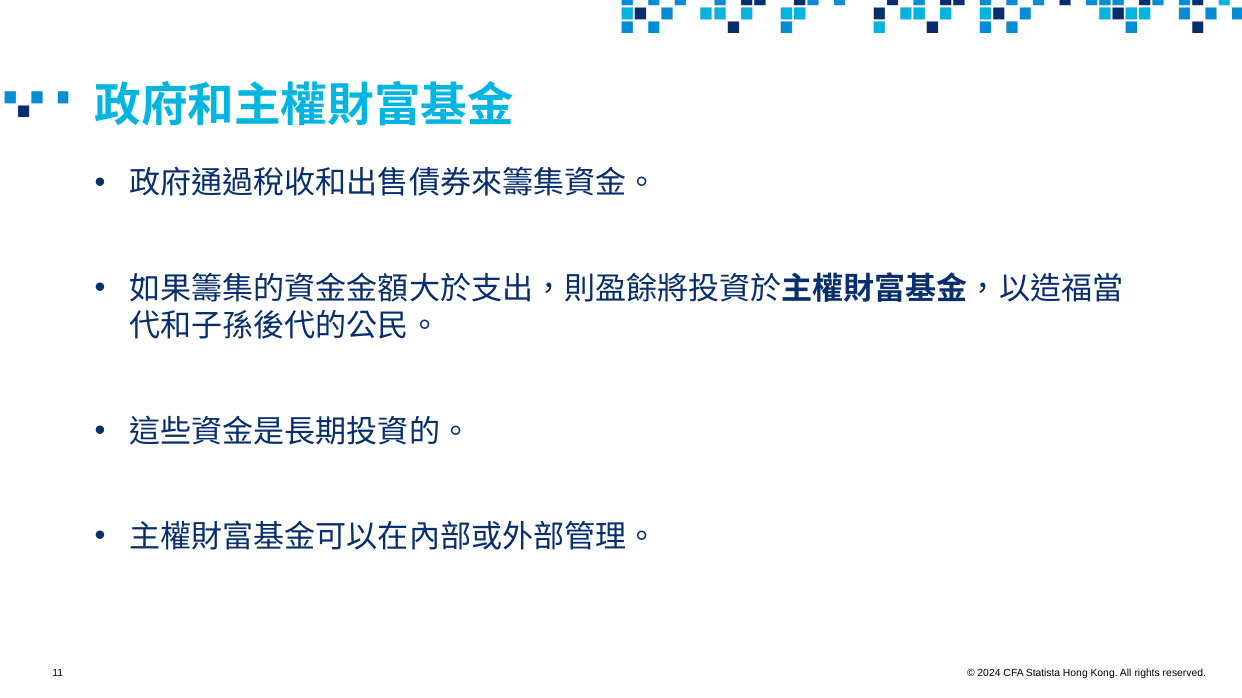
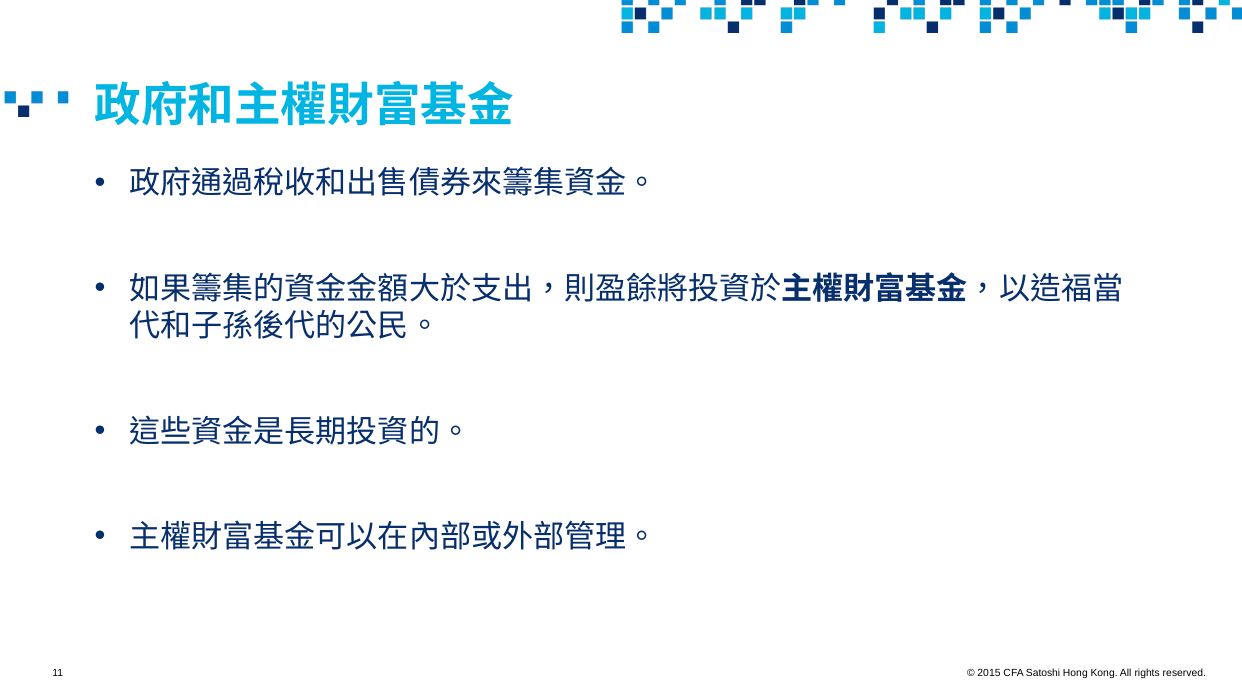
2024: 2024 -> 2015
Statista: Statista -> Satoshi
